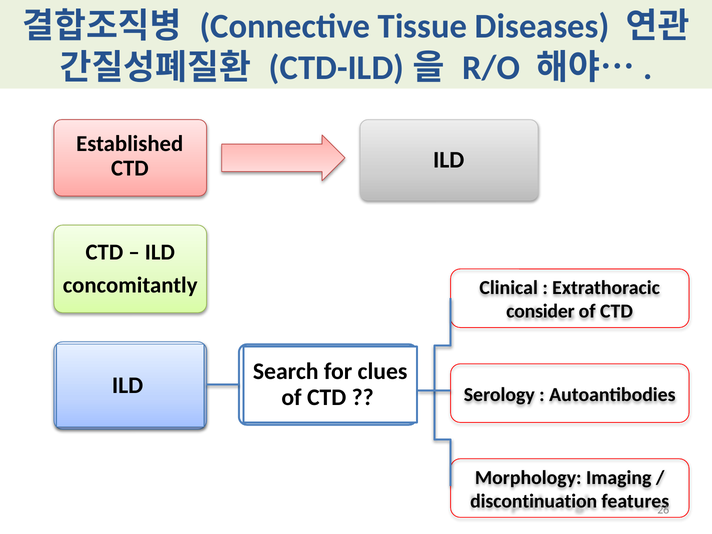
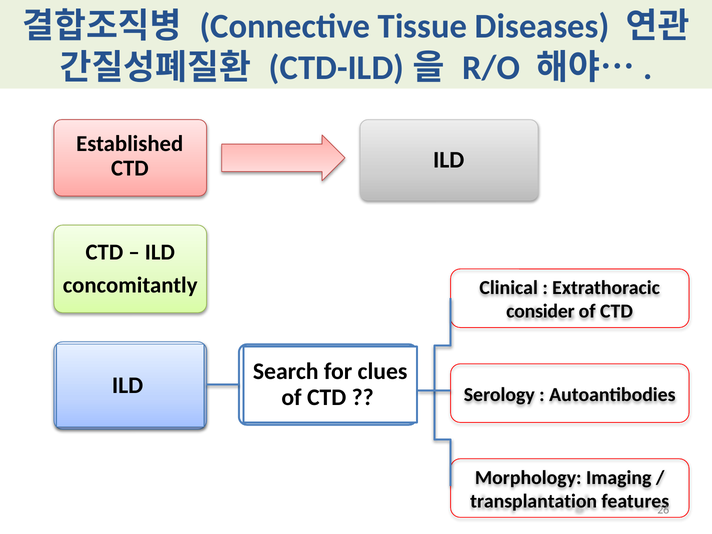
discontinuation: discontinuation -> transplantation
